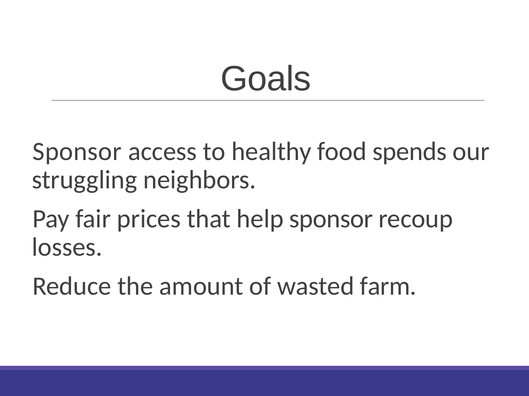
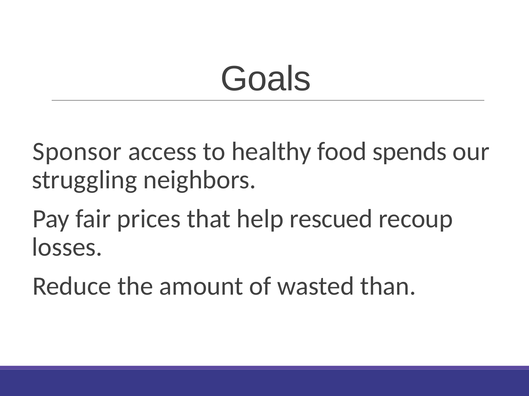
help sponsor: sponsor -> rescued
farm: farm -> than
